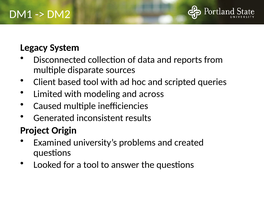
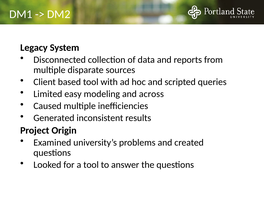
Limited with: with -> easy
